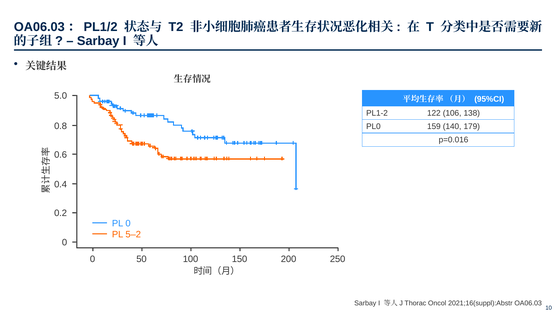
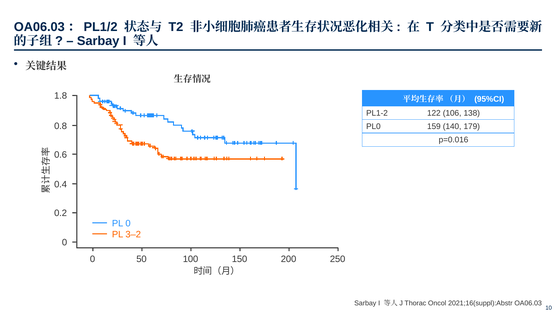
5.0: 5.0 -> 1.8
5–2: 5–2 -> 3–2
